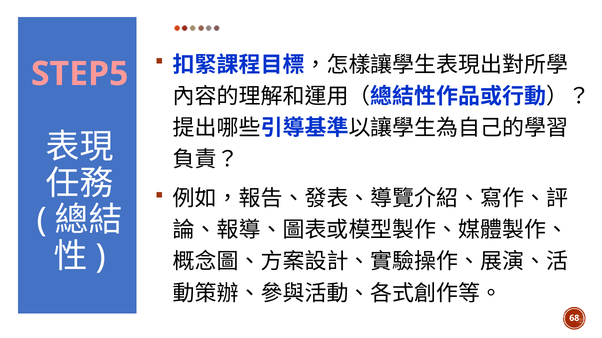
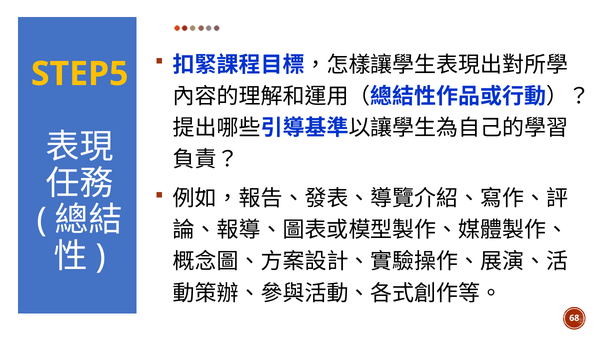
STEP5 colour: pink -> yellow
